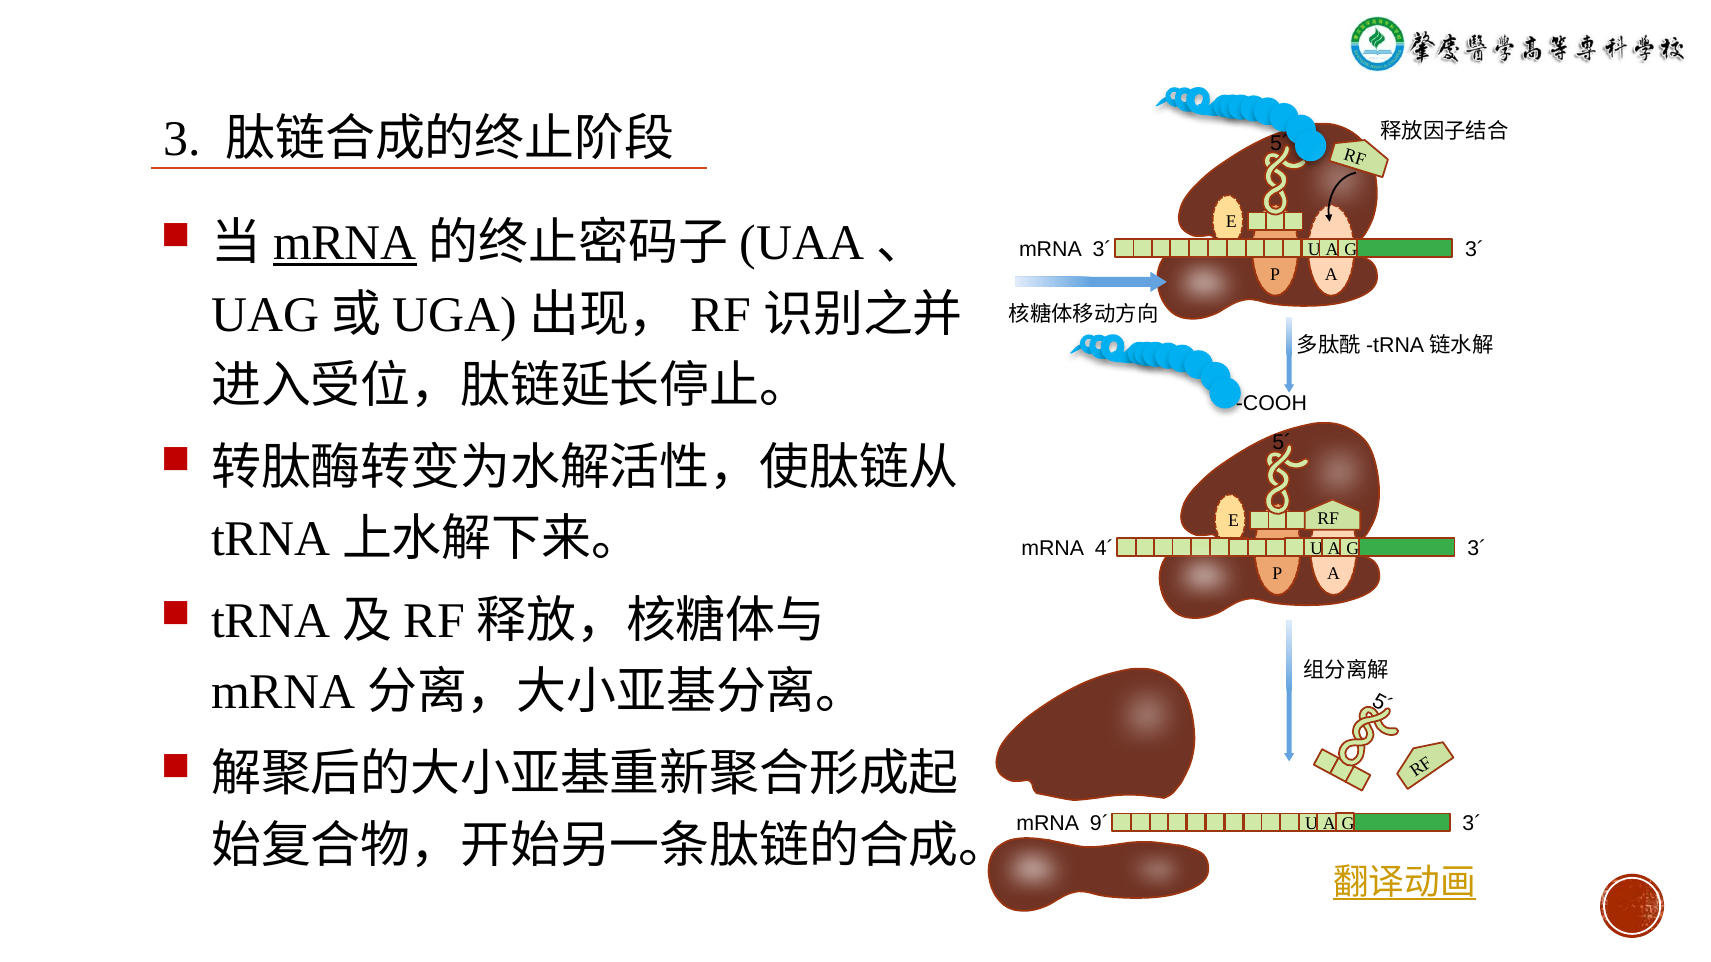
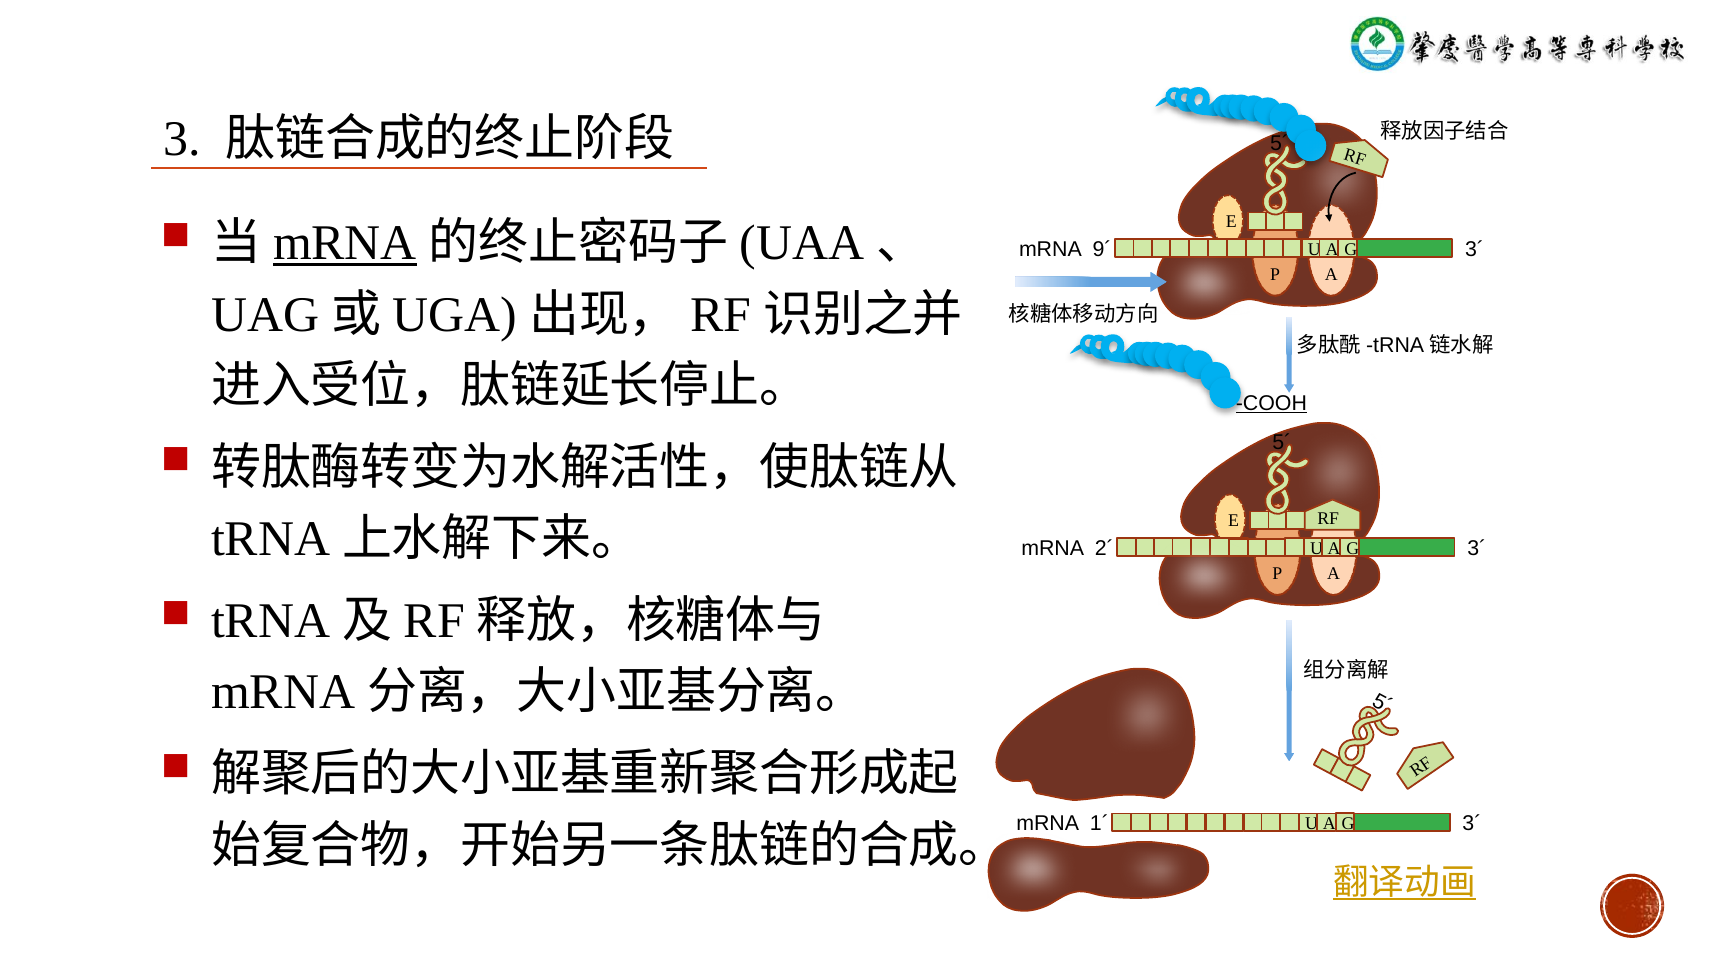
mRNA 3´: 3´ -> 9´
COOH underline: none -> present
4´: 4´ -> 2´
9´: 9´ -> 1´
